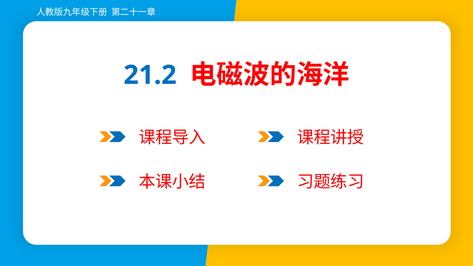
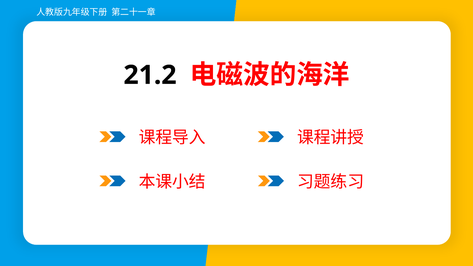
21.2 colour: blue -> black
